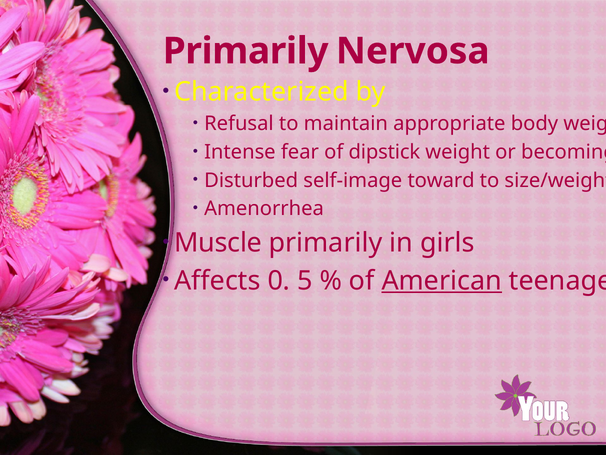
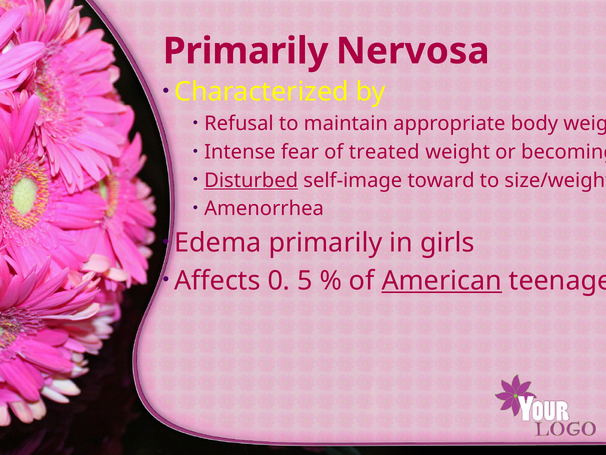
dipstick: dipstick -> treated
Disturbed underline: none -> present
Muscle: Muscle -> Edema
